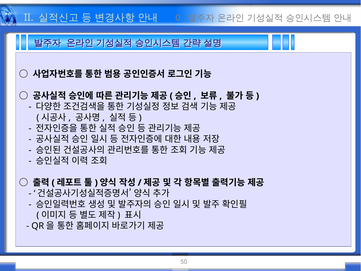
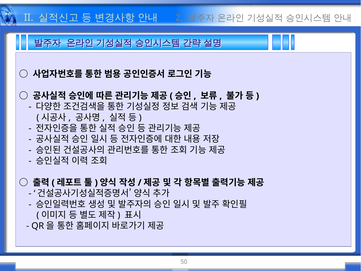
0: 0 -> 2
